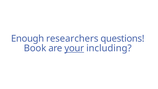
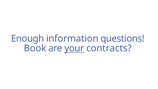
researchers: researchers -> information
including: including -> contracts
